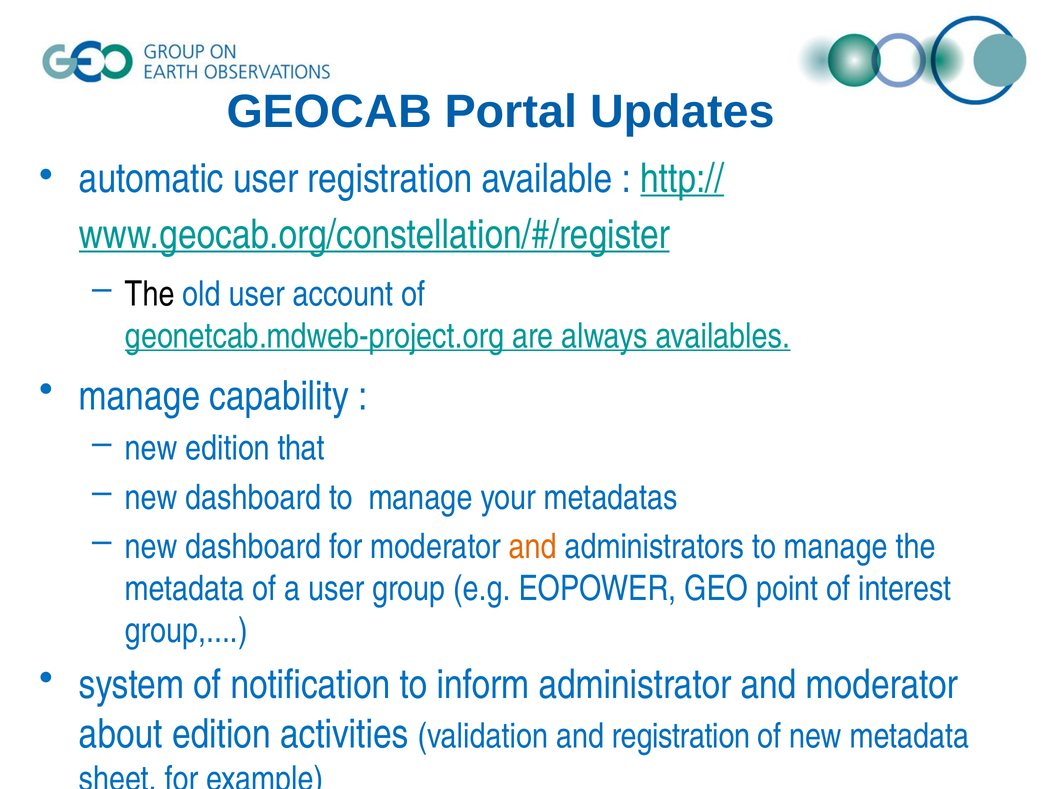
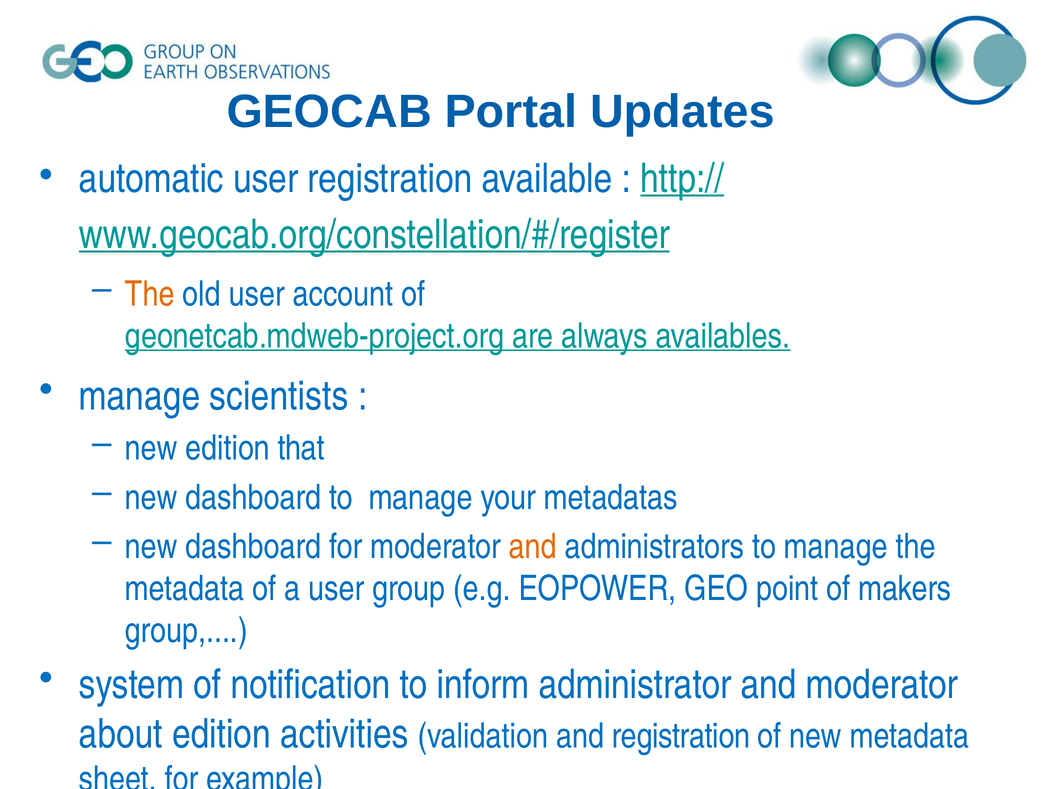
The at (150, 294) colour: black -> orange
capability: capability -> scientists
interest: interest -> makers
